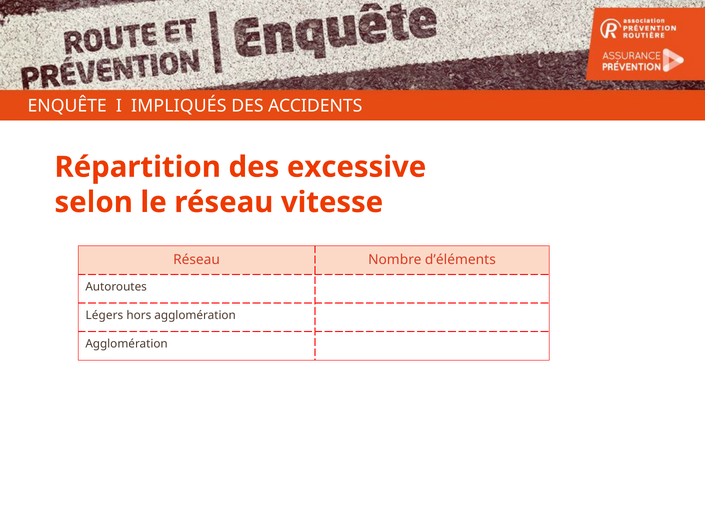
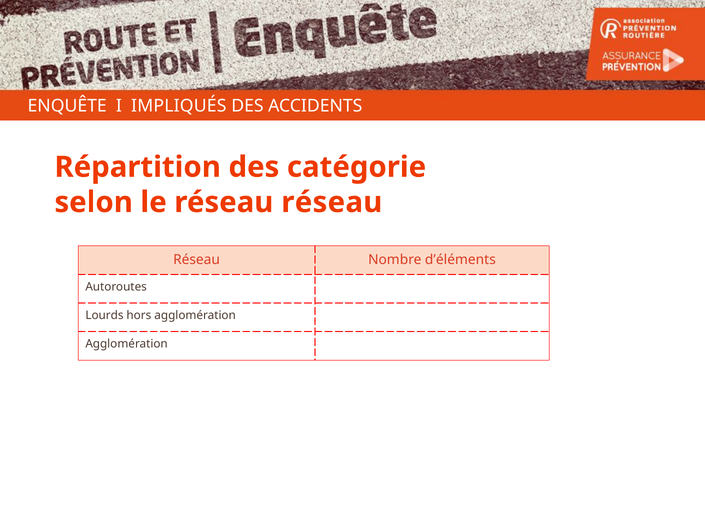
excessive: excessive -> catégorie
réseau vitesse: vitesse -> réseau
Légers: Légers -> Lourds
